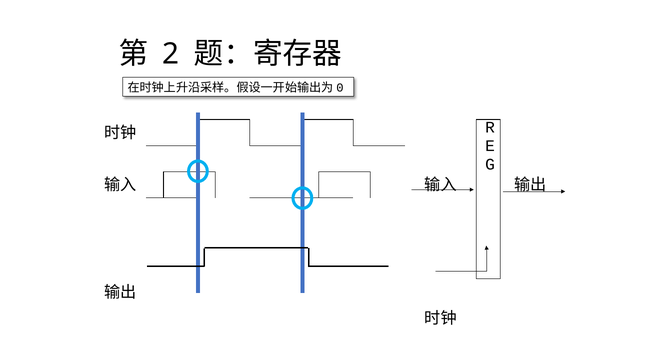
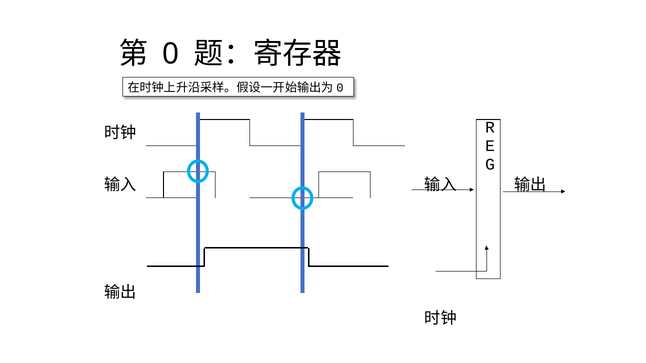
2: 2 -> 0
